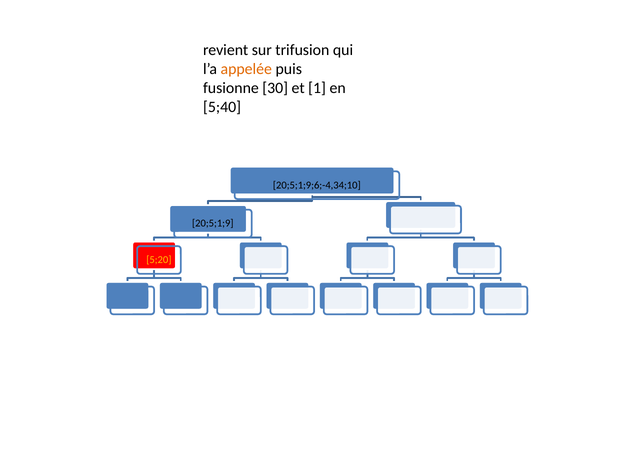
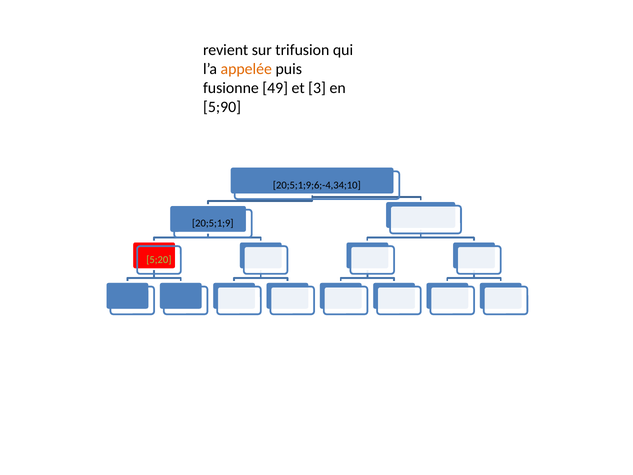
30: 30 -> 49
1: 1 -> 3
5;40: 5;40 -> 5;90
5;20 colour: yellow -> light green
